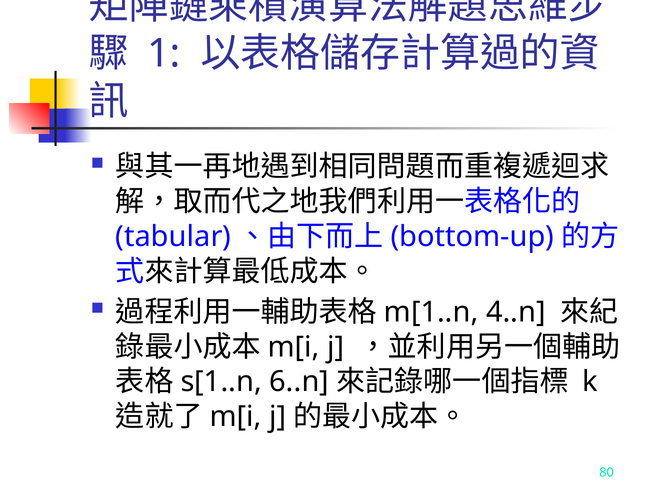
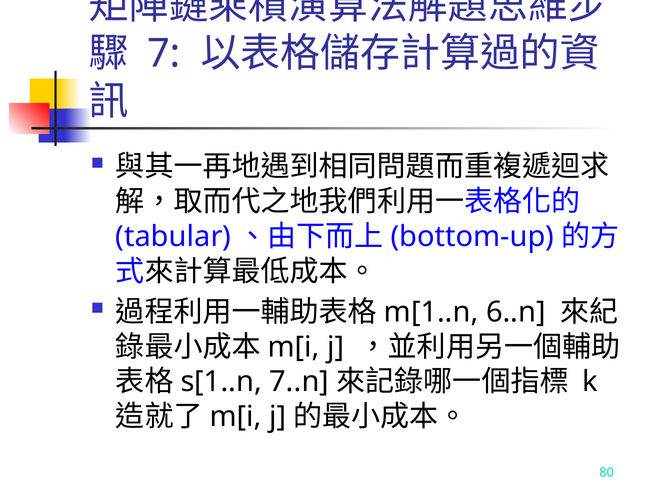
1: 1 -> 7
4..n: 4..n -> 6..n
6..n: 6..n -> 7..n
